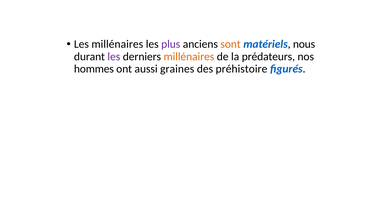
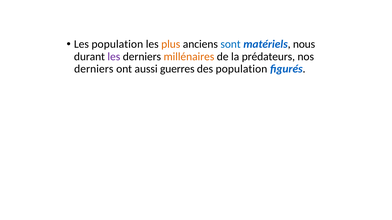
Les millénaires: millénaires -> population
plus colour: purple -> orange
sont colour: orange -> blue
hommes at (94, 69): hommes -> derniers
graines: graines -> guerres
des préhistoire: préhistoire -> population
